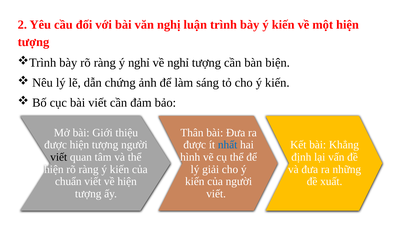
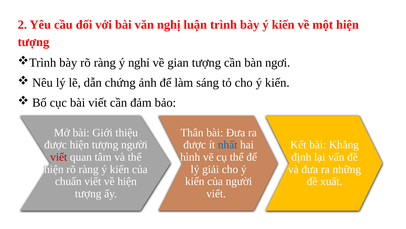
về nghỉ: nghỉ -> gian
biện: biện -> ngơi
viết at (59, 157) colour: black -> red
